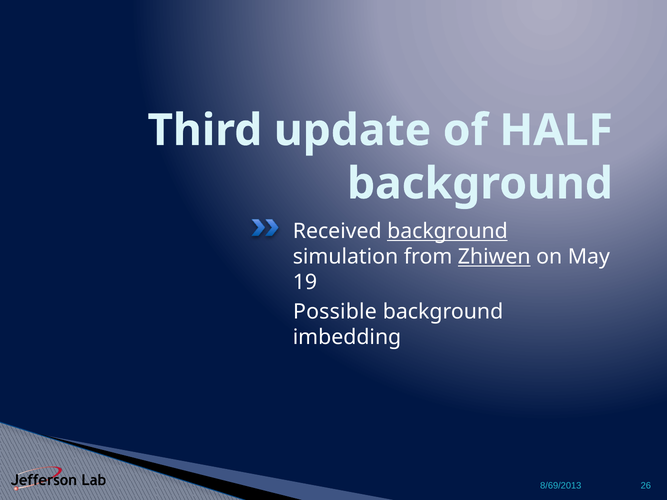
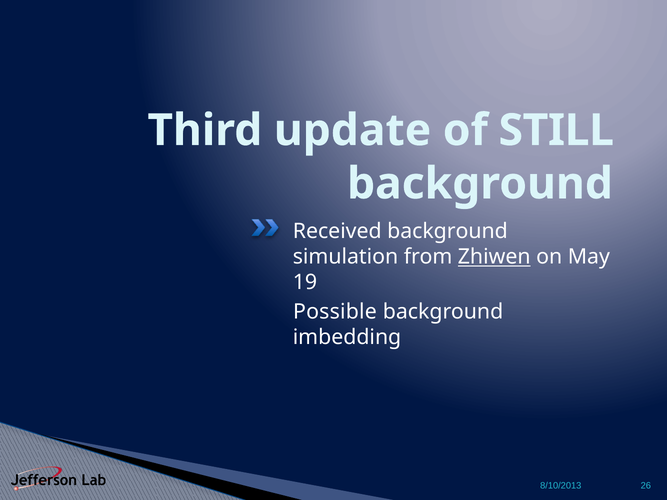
HALF: HALF -> STILL
background at (448, 231) underline: present -> none
8/69/2013: 8/69/2013 -> 8/10/2013
